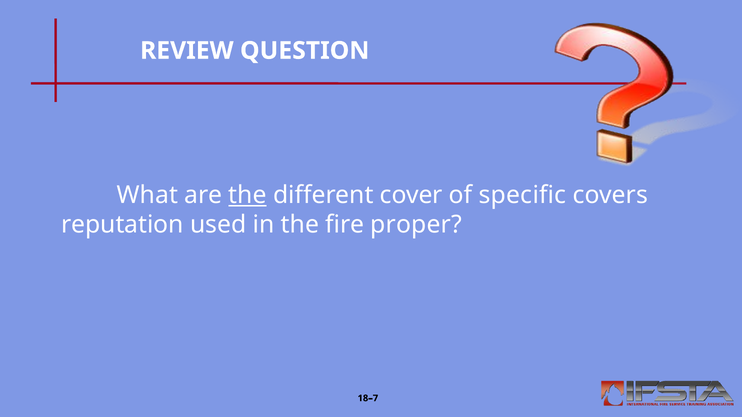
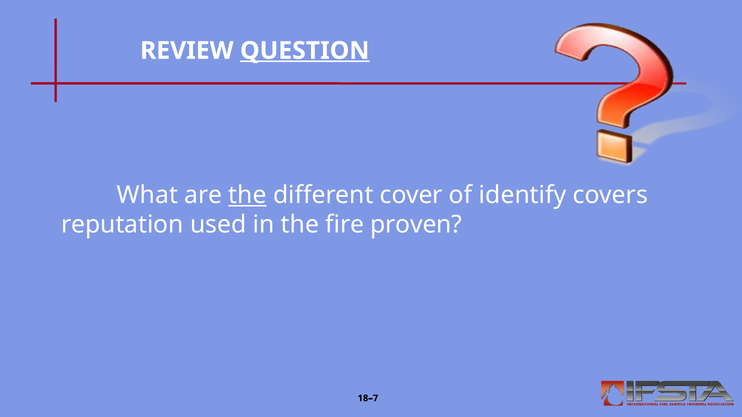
QUESTION underline: none -> present
specific: specific -> identify
proper: proper -> proven
